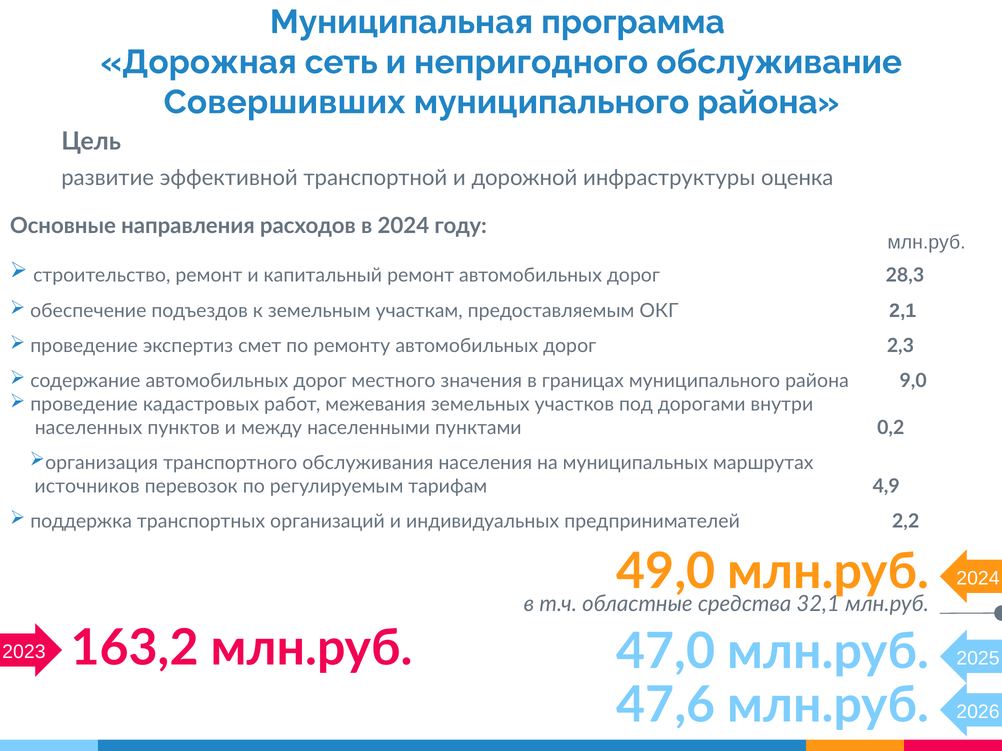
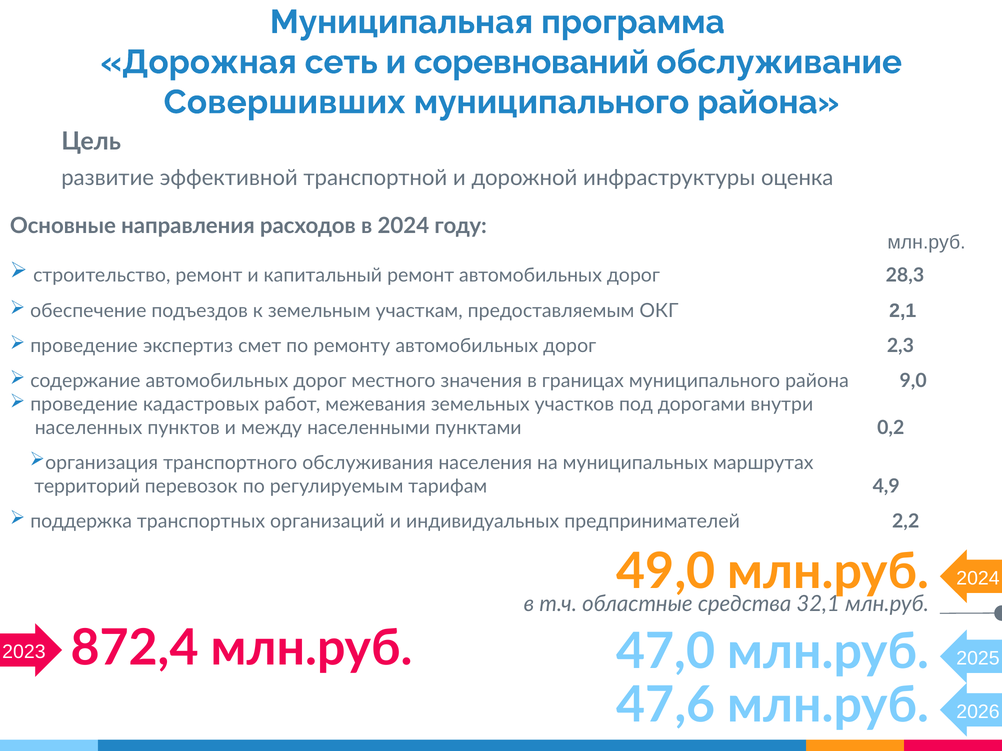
непригодного: непригодного -> соревнований
источников: источников -> территорий
163,2: 163,2 -> 872,4
